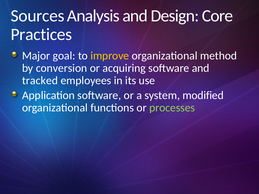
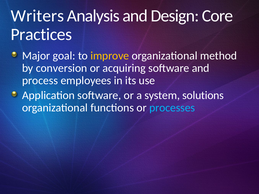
Sources: Sources -> Writers
tracked: tracked -> process
modified: modified -> solutions
processes colour: light green -> light blue
